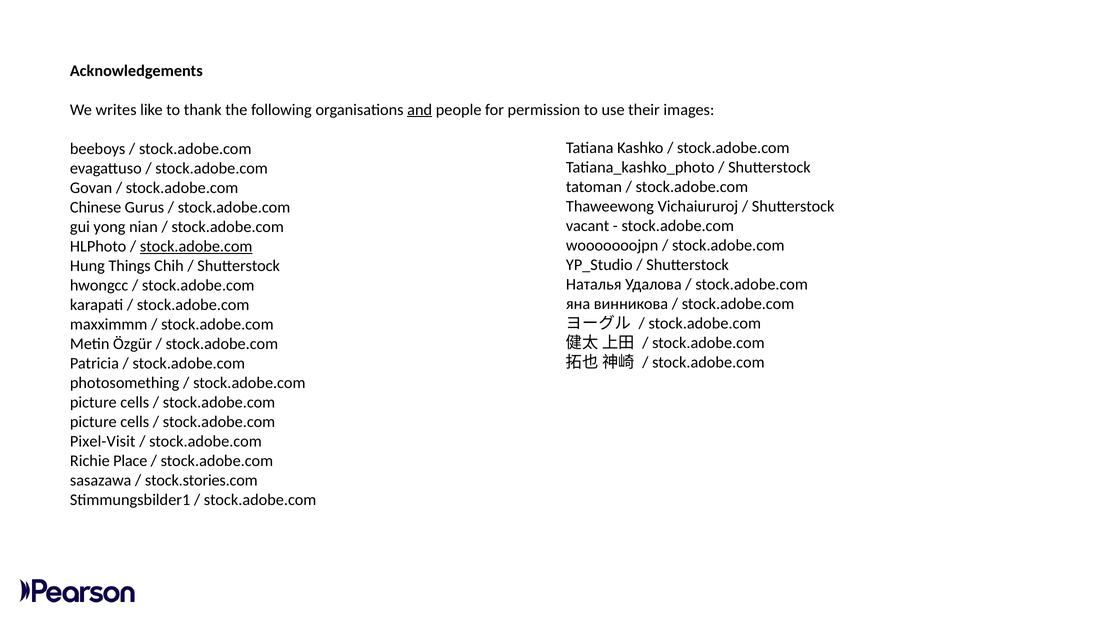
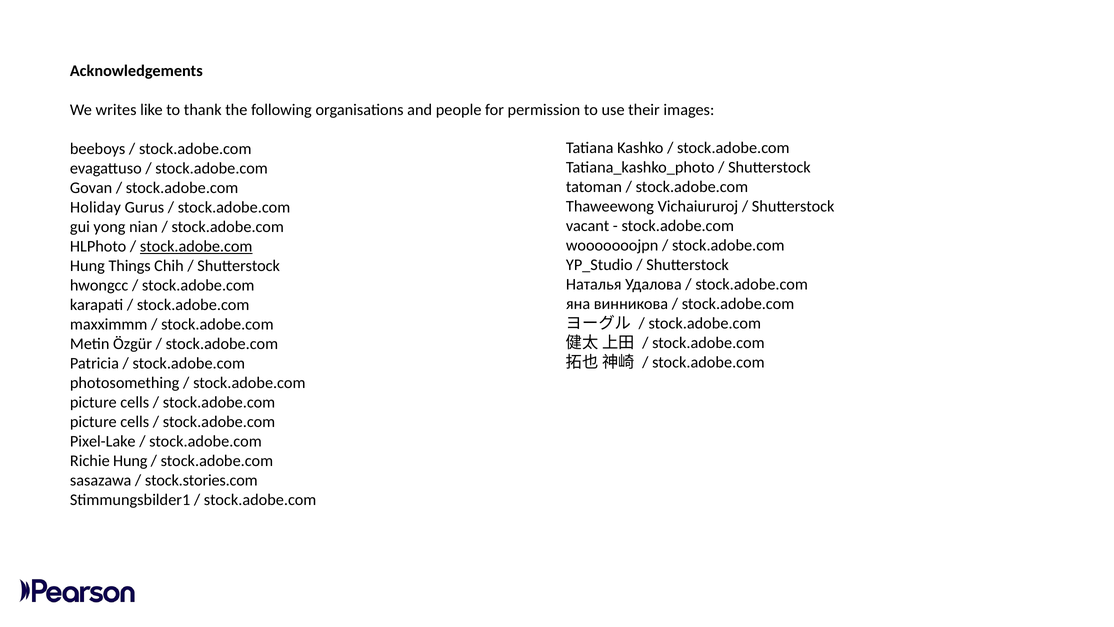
and underline: present -> none
Chinese: Chinese -> Holiday
Pixel-Visit: Pixel-Visit -> Pixel-Lake
Richie Place: Place -> Hung
